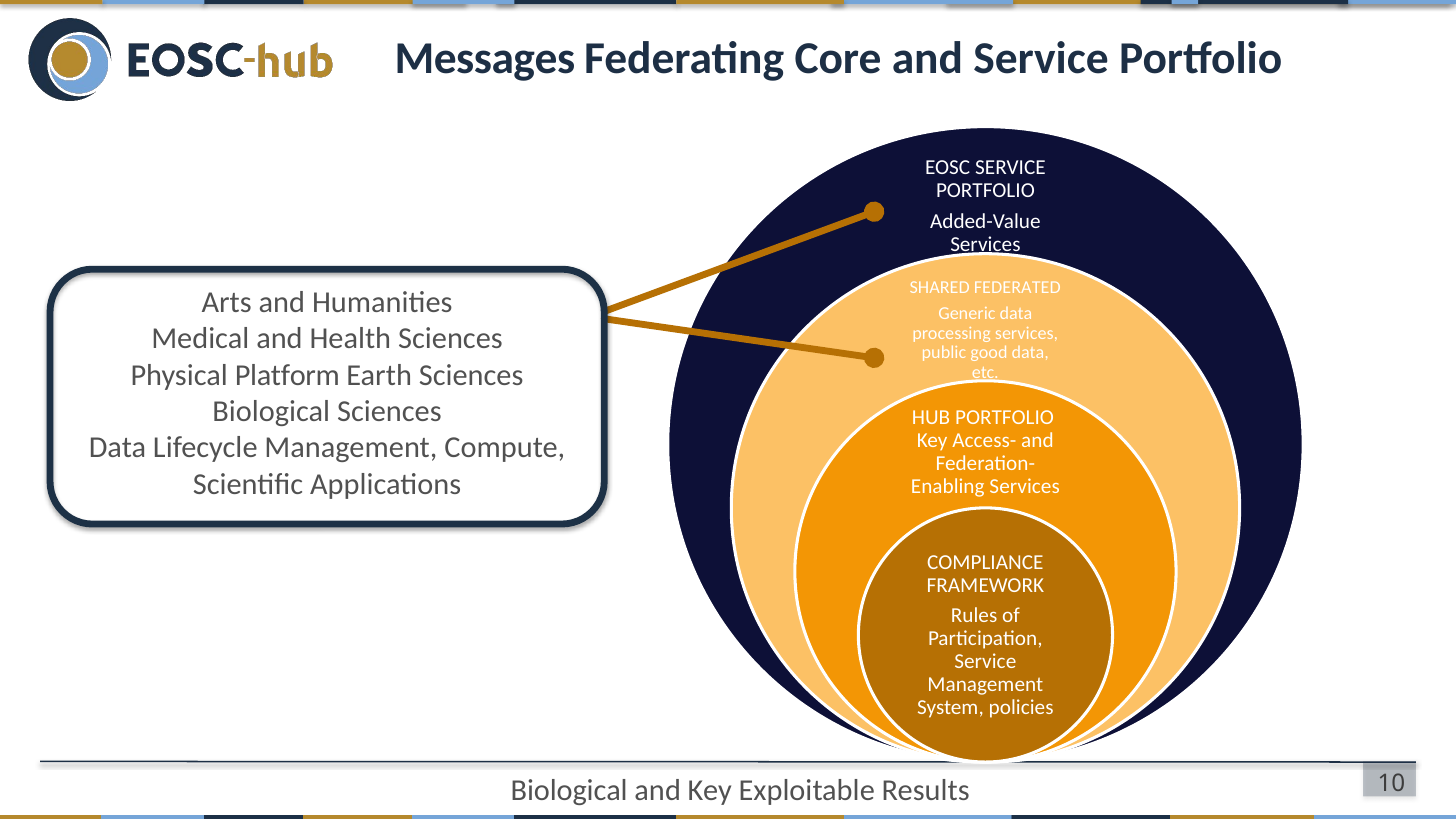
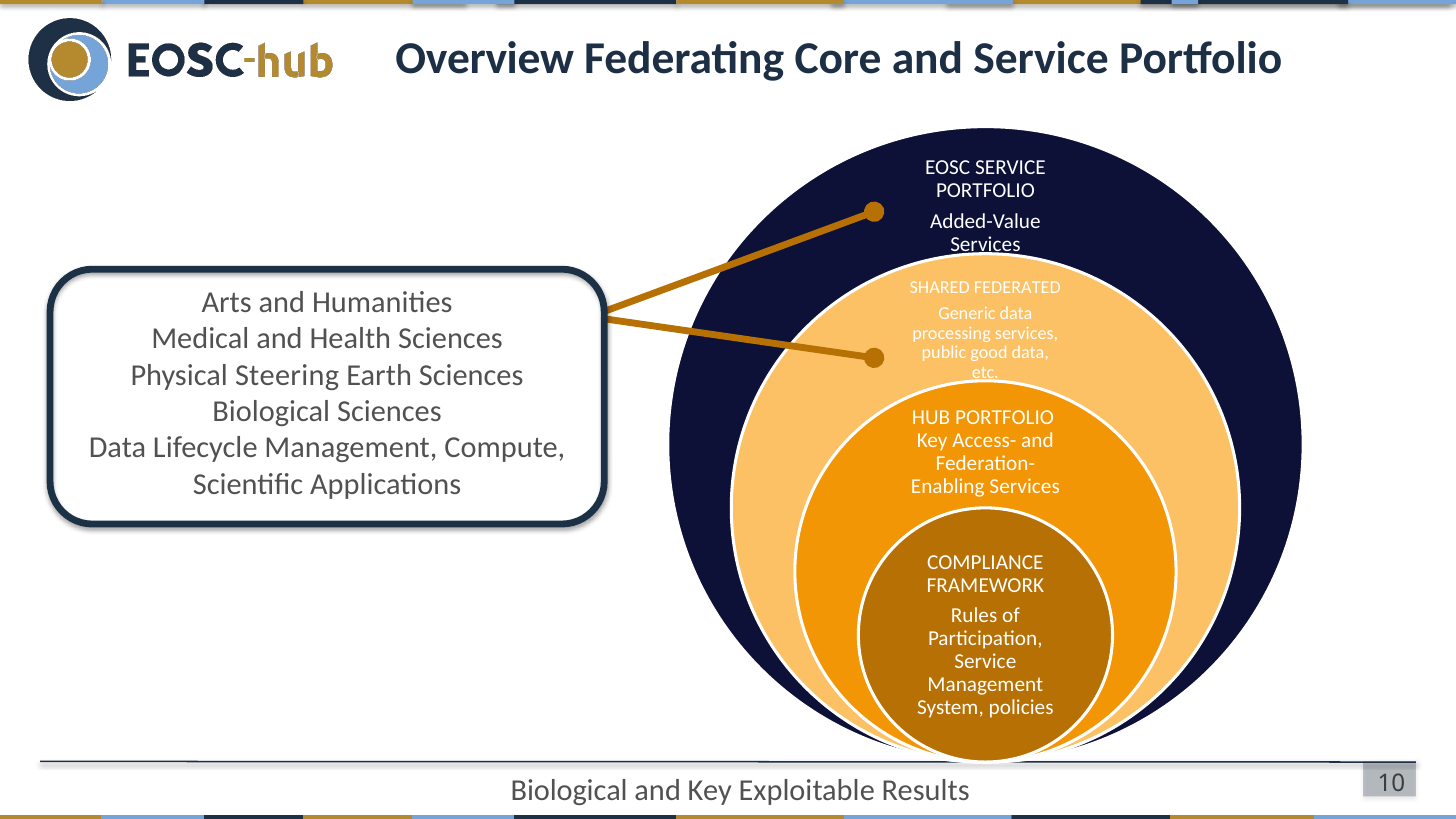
Messages: Messages -> Overview
Platform: Platform -> Steering
